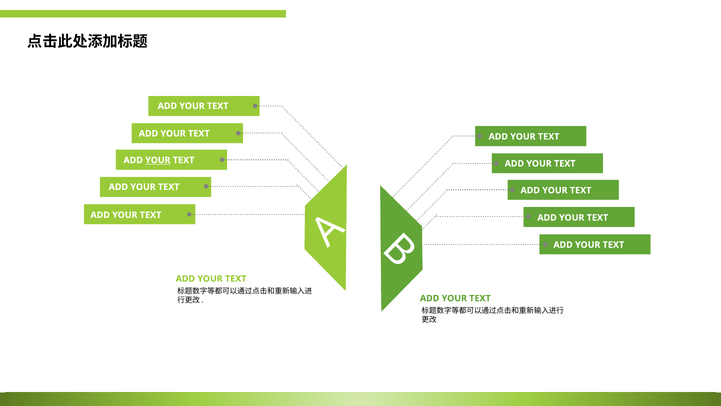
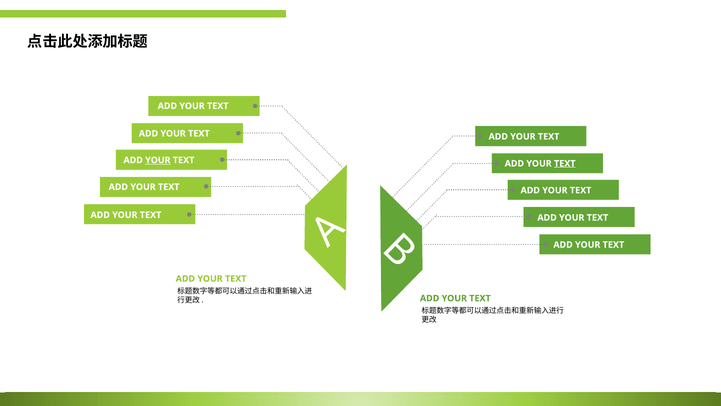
TEXT at (565, 163) underline: none -> present
